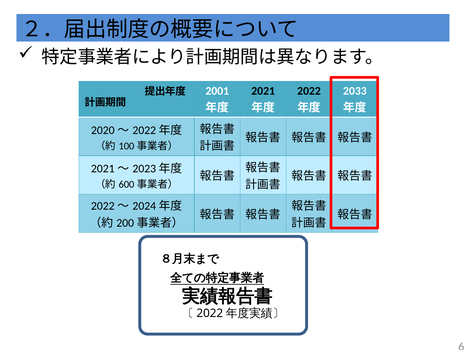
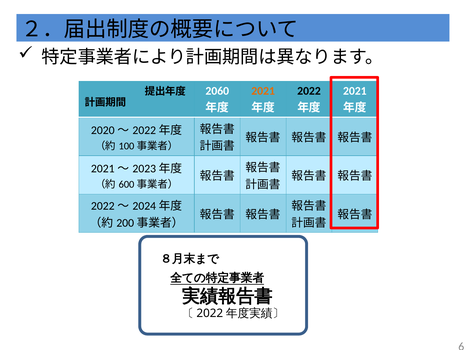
2001: 2001 -> 2060
2021 at (263, 91) colour: black -> orange
2033 at (355, 91): 2033 -> 2021
